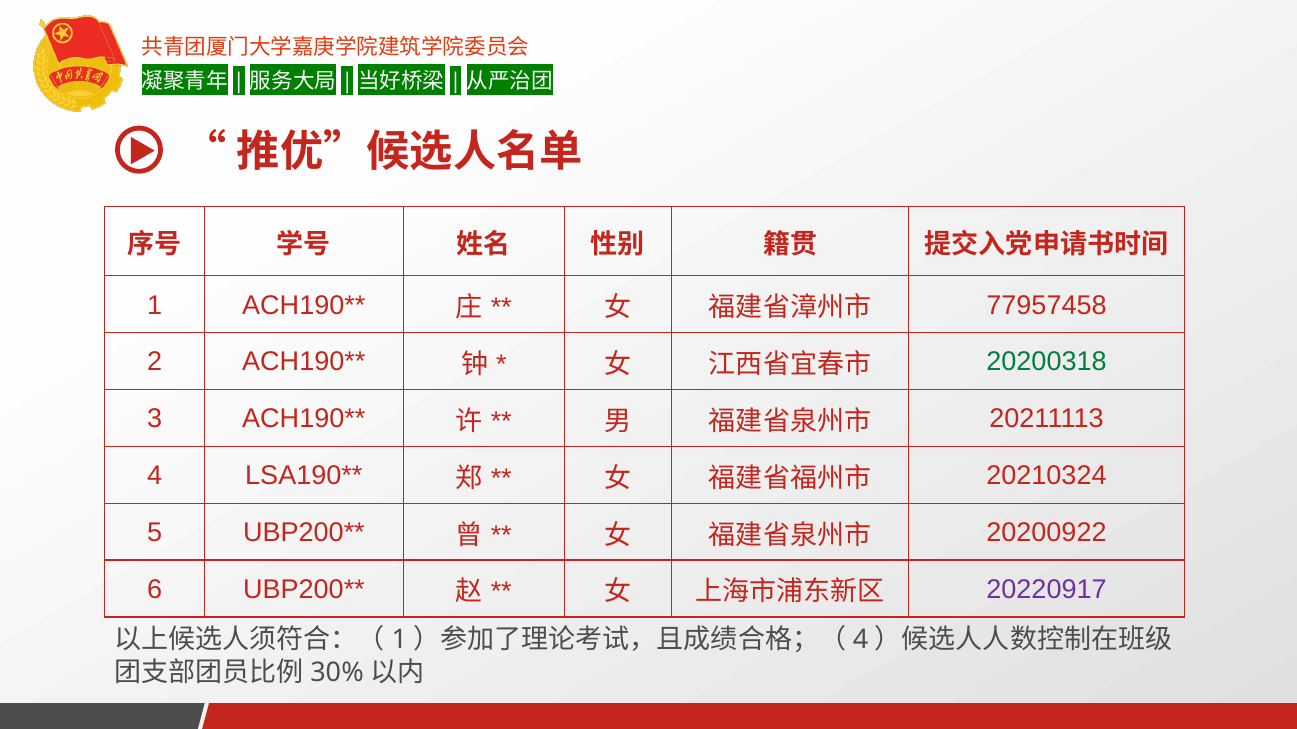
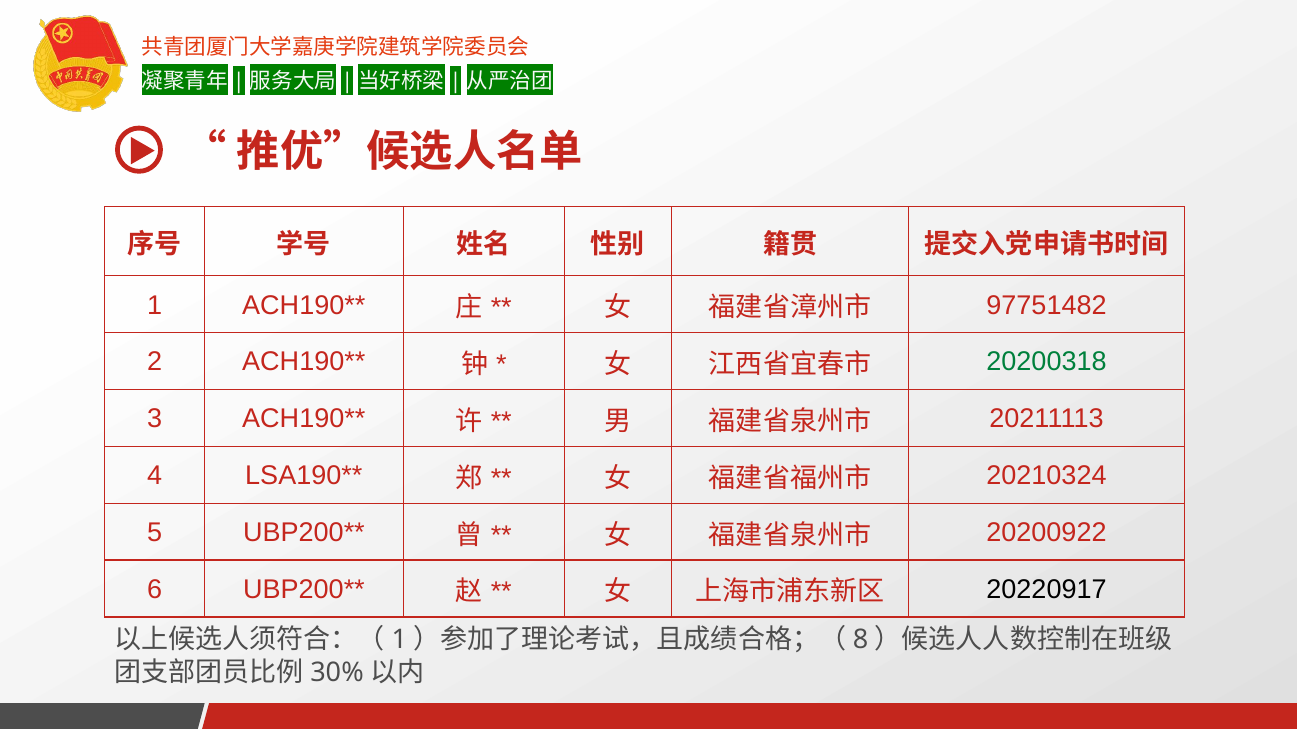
77957458: 77957458 -> 97751482
20220917 colour: purple -> black
4 at (861, 640): 4 -> 8
